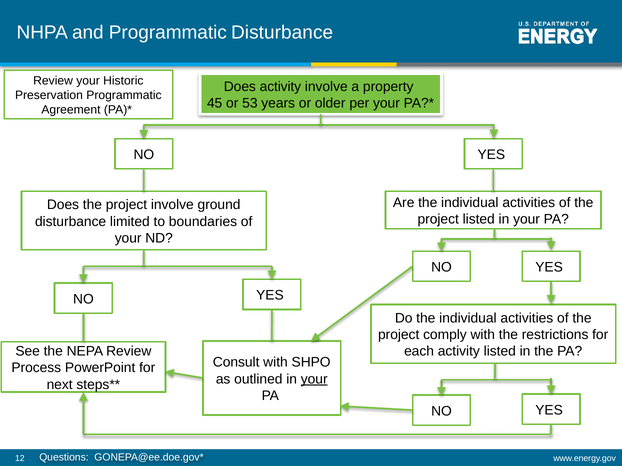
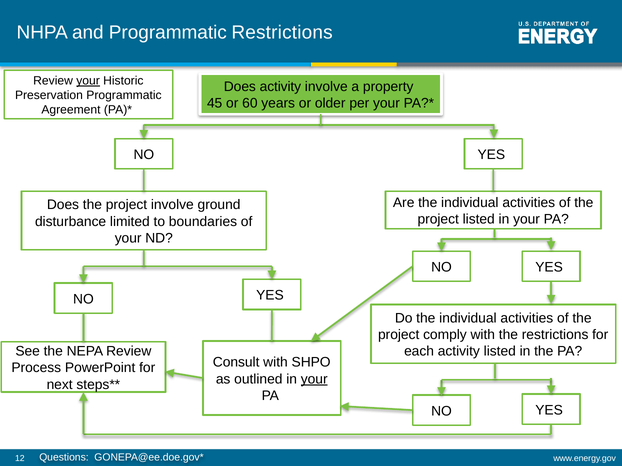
Programmatic Disturbance: Disturbance -> Restrictions
your at (88, 81) underline: none -> present
53: 53 -> 60
